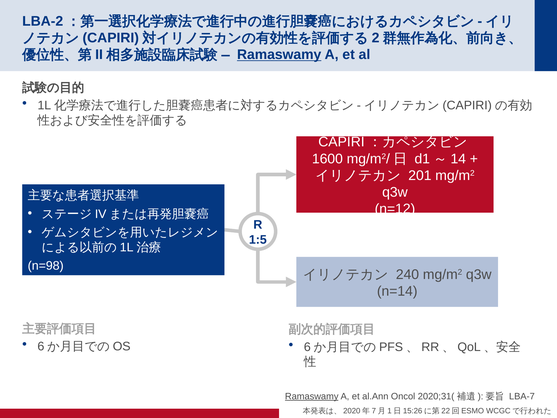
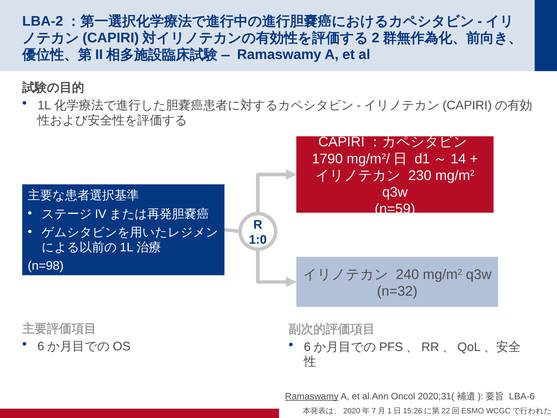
Ramaswamy at (279, 55) underline: present -> none
1600: 1600 -> 1790
201: 201 -> 230
n=12: n=12 -> n=59
1:5: 1:5 -> 1:0
n=14: n=14 -> n=32
LBA-7: LBA-7 -> LBA-6
